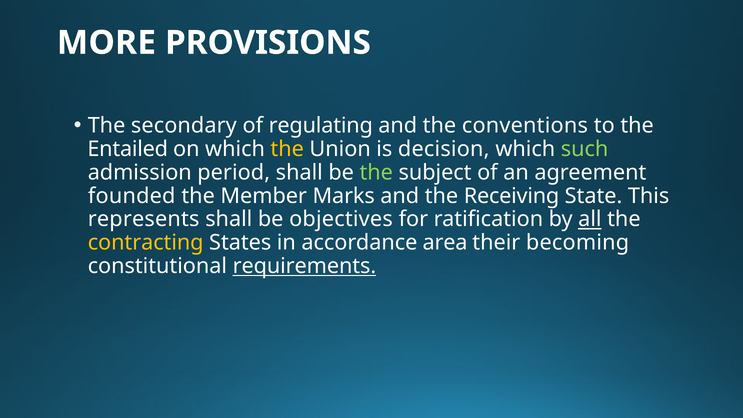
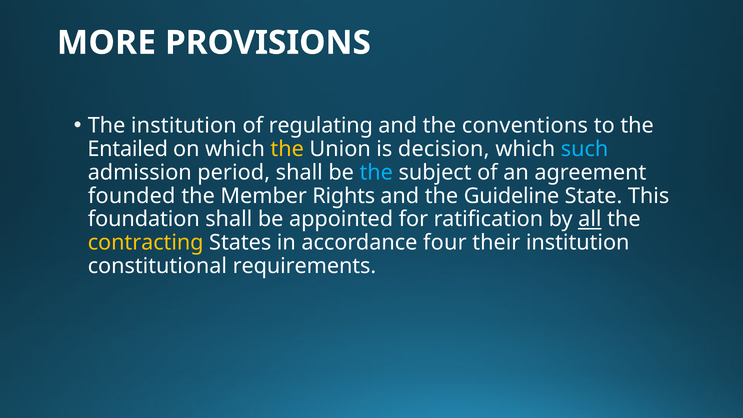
The secondary: secondary -> institution
such colour: light green -> light blue
the at (376, 172) colour: light green -> light blue
Marks: Marks -> Rights
Receiving: Receiving -> Guideline
represents: represents -> foundation
objectives: objectives -> appointed
area: area -> four
their becoming: becoming -> institution
requirements underline: present -> none
